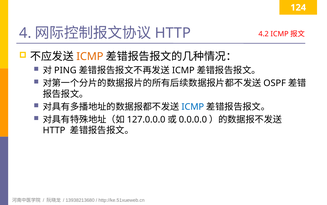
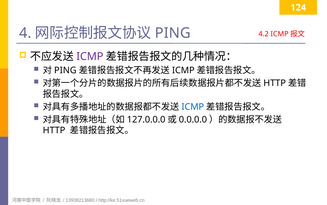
HTTP at (173, 33): HTTP -> PING
ICMP at (90, 56) colour: orange -> purple
OSPF at (275, 83): OSPF -> HTTP
